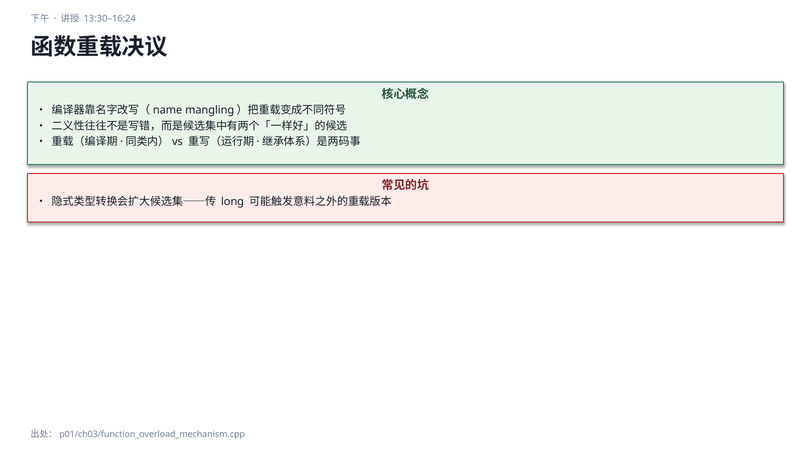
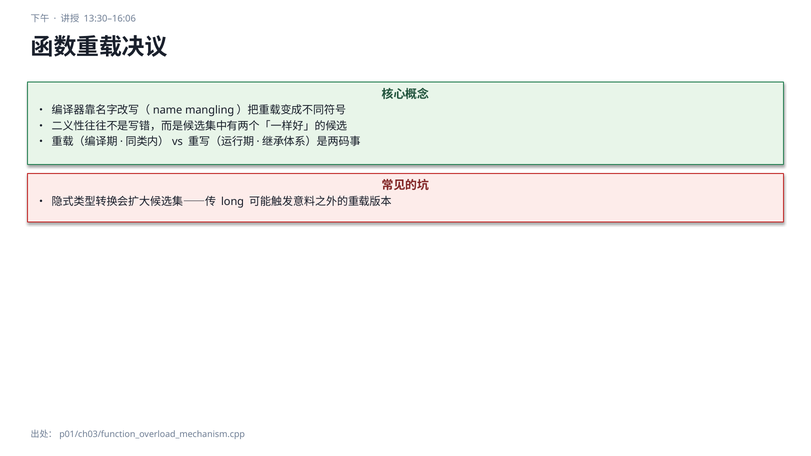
13:30–16:24: 13:30–16:24 -> 13:30–16:06
